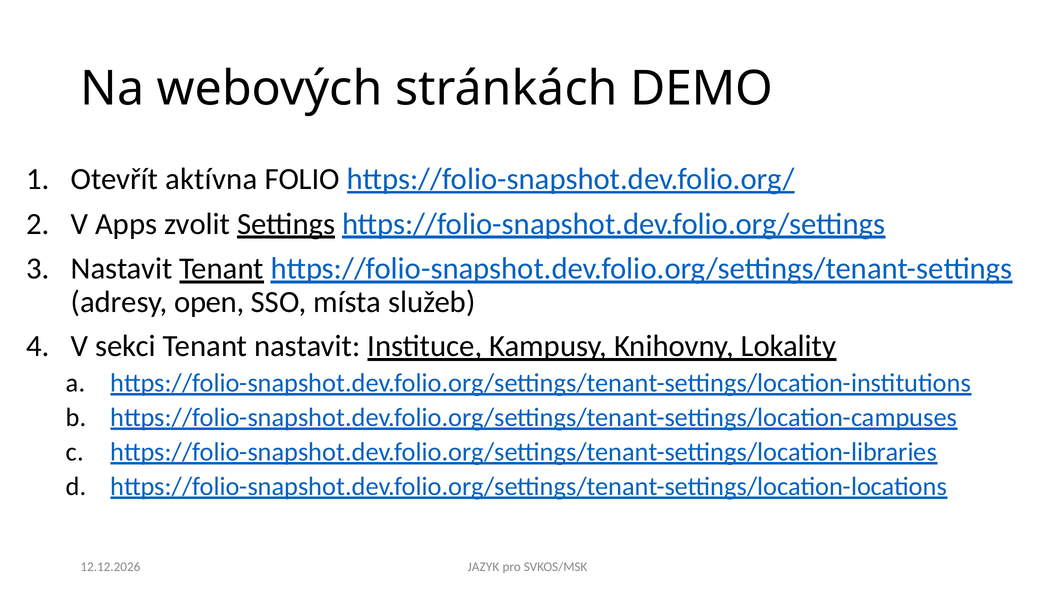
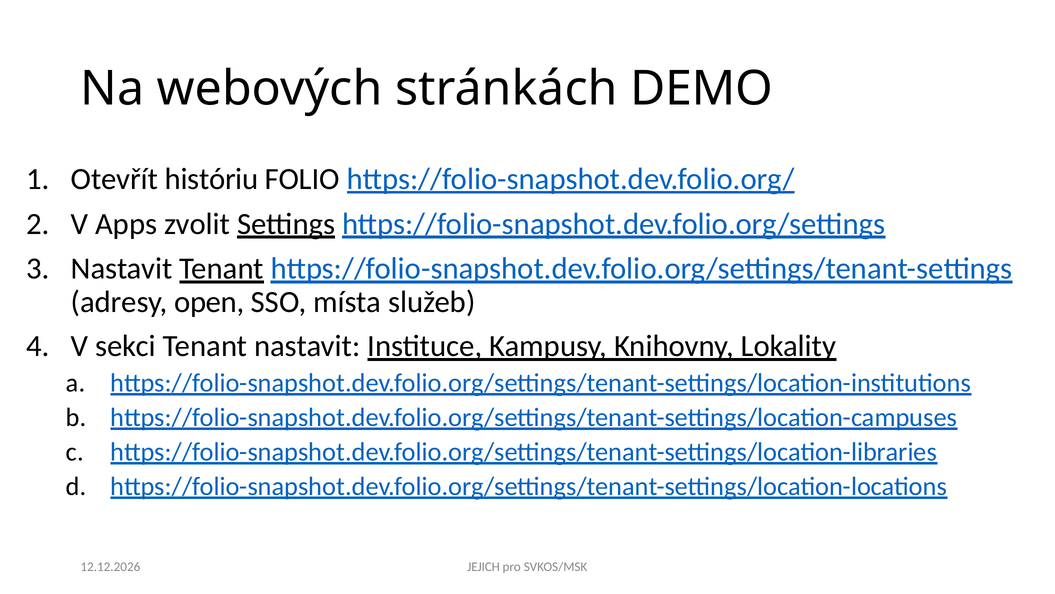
aktívna: aktívna -> históriu
JAZYK: JAZYK -> JEJICH
